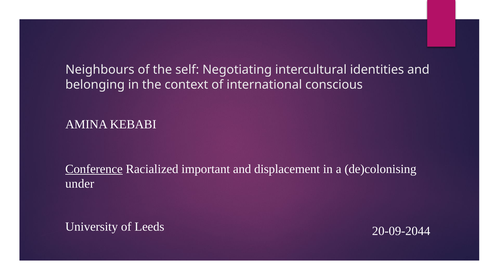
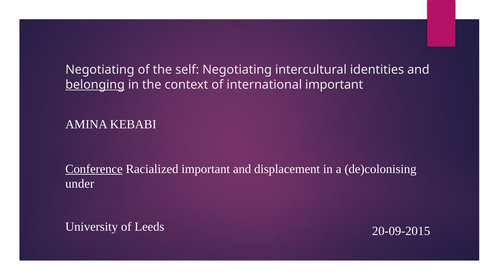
Neighbours at (100, 70): Neighbours -> Negotiating
belonging underline: none -> present
international conscious: conscious -> important
20-09-2044: 20-09-2044 -> 20-09-2015
